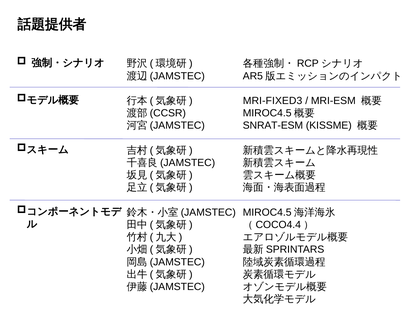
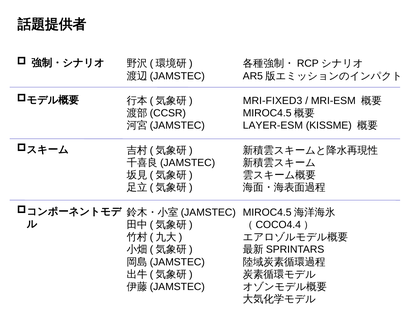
SNRAT-ESM: SNRAT-ESM -> LAYER-ESM
